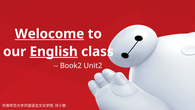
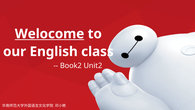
English underline: present -> none
